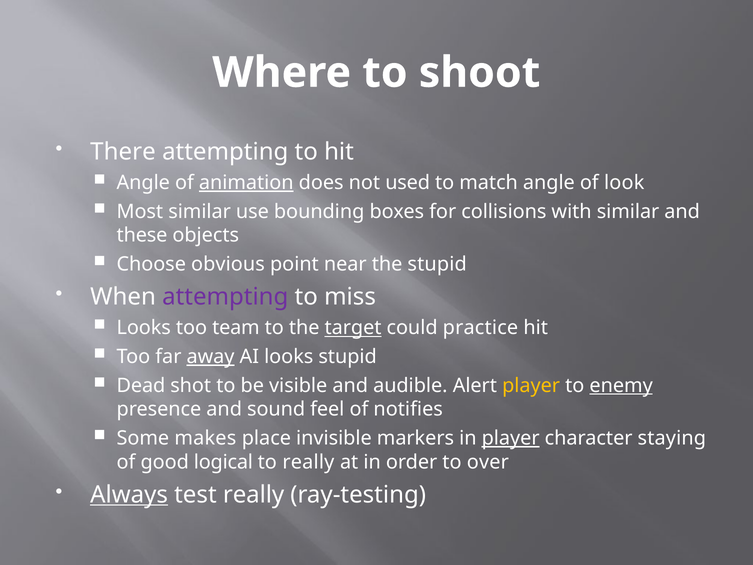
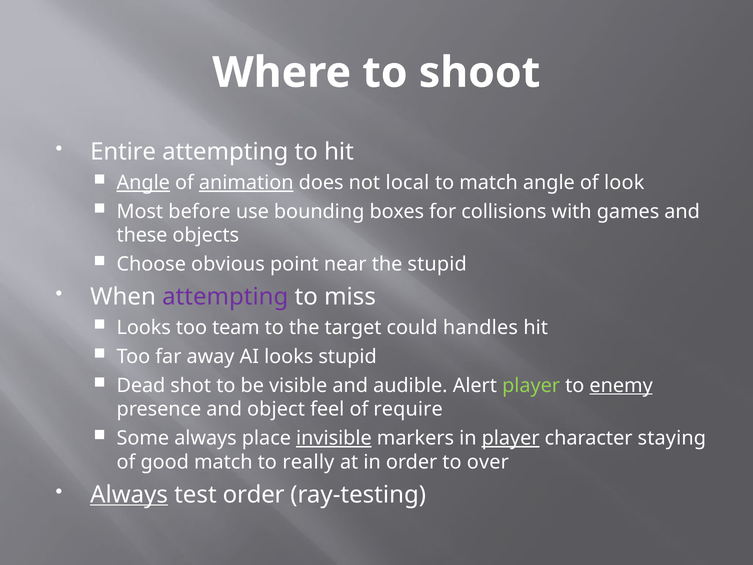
There: There -> Entire
Angle at (143, 183) underline: none -> present
used: used -> local
Most similar: similar -> before
with similar: similar -> games
target underline: present -> none
practice: practice -> handles
away underline: present -> none
player at (531, 385) colour: yellow -> light green
sound: sound -> object
notifies: notifies -> require
Some makes: makes -> always
invisible underline: none -> present
good logical: logical -> match
test really: really -> order
